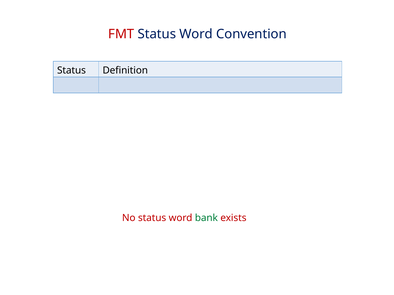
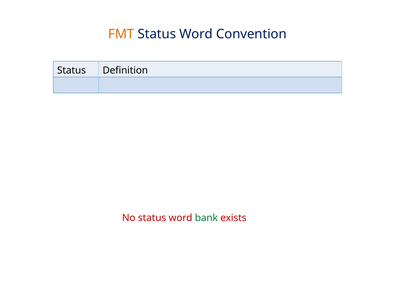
FMT colour: red -> orange
